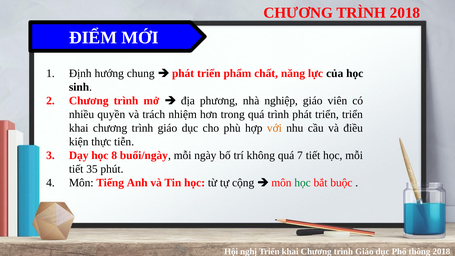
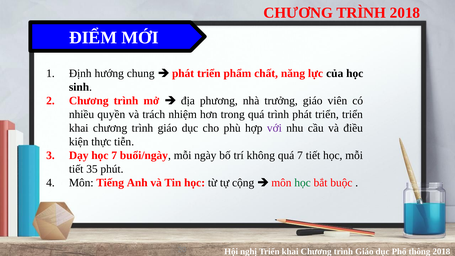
nghiệp: nghiệp -> trưởng
với colour: orange -> purple
học 8: 8 -> 7
